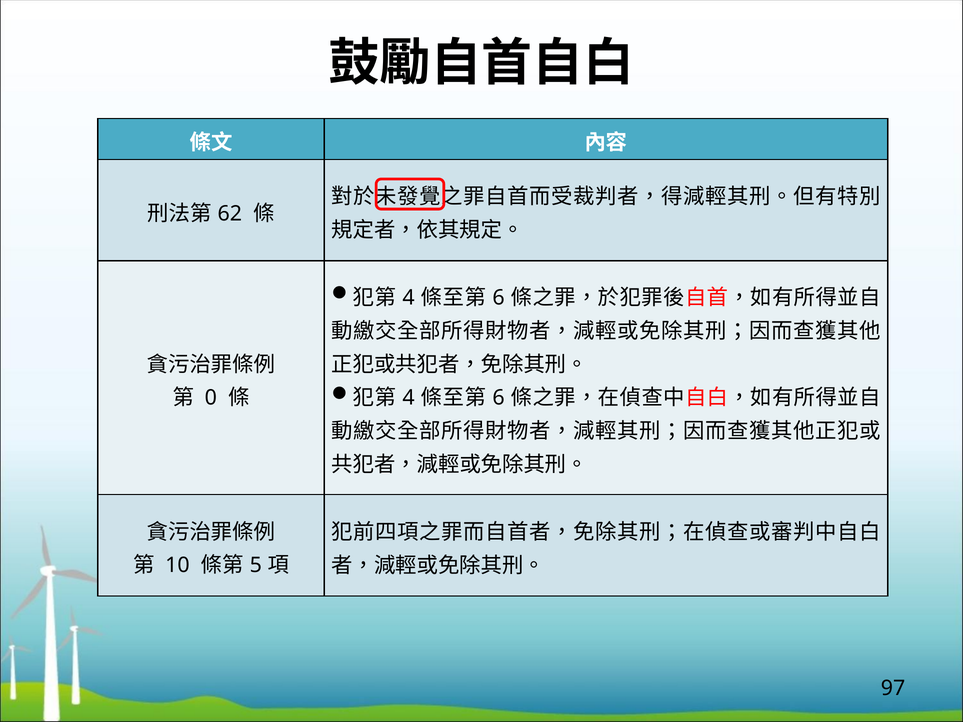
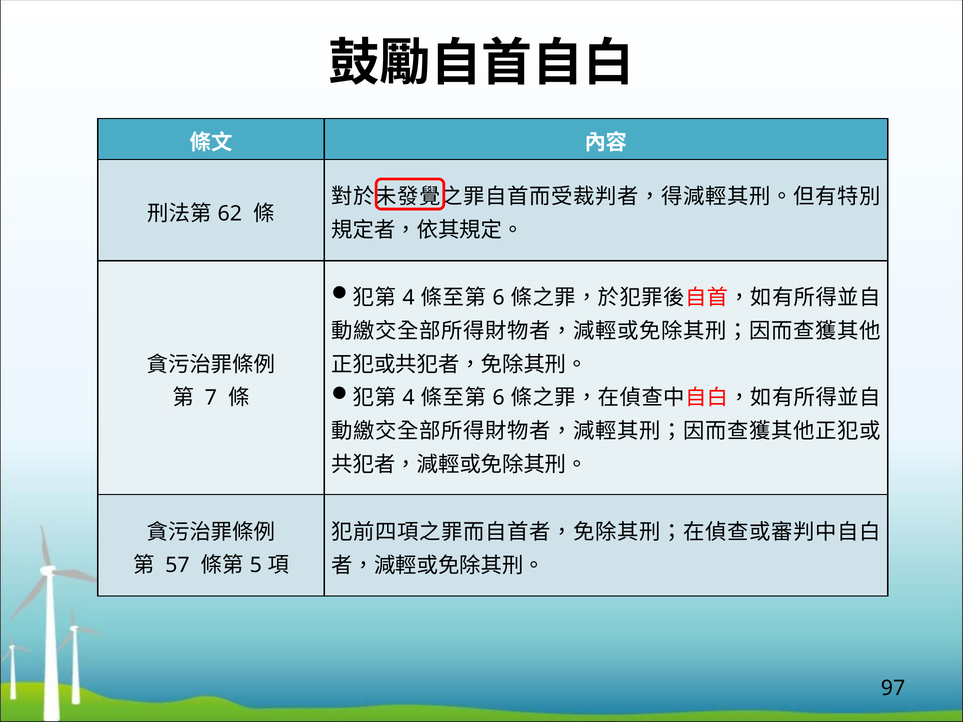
0: 0 -> 7
10: 10 -> 57
